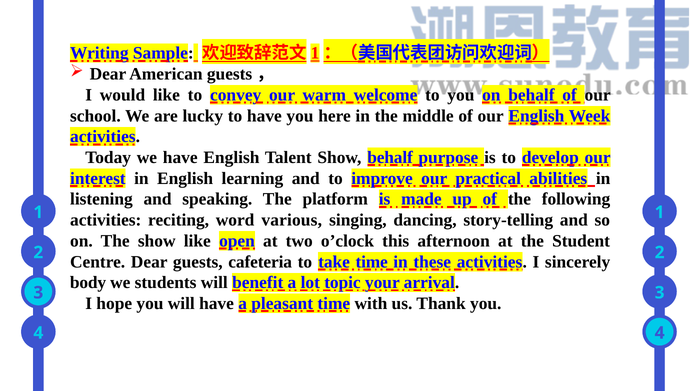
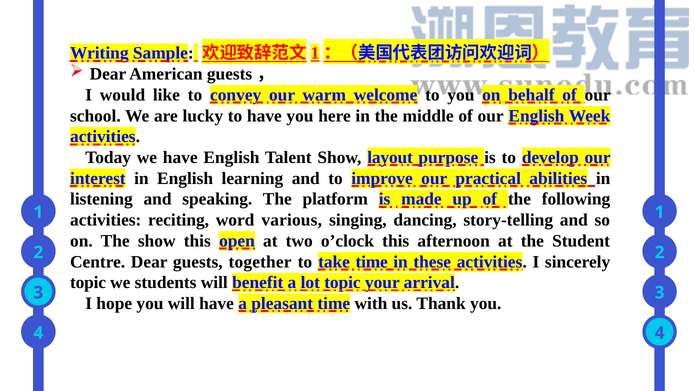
Show behalf: behalf -> layout
show like: like -> this
cafeteria: cafeteria -> together
body at (88, 283): body -> topic
